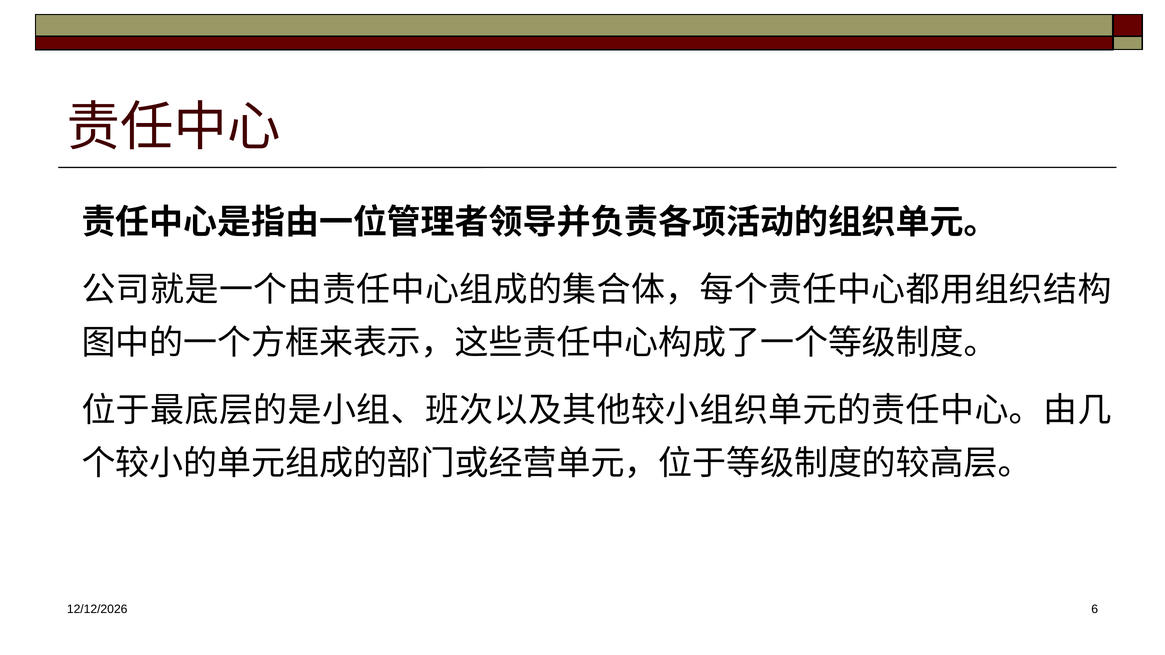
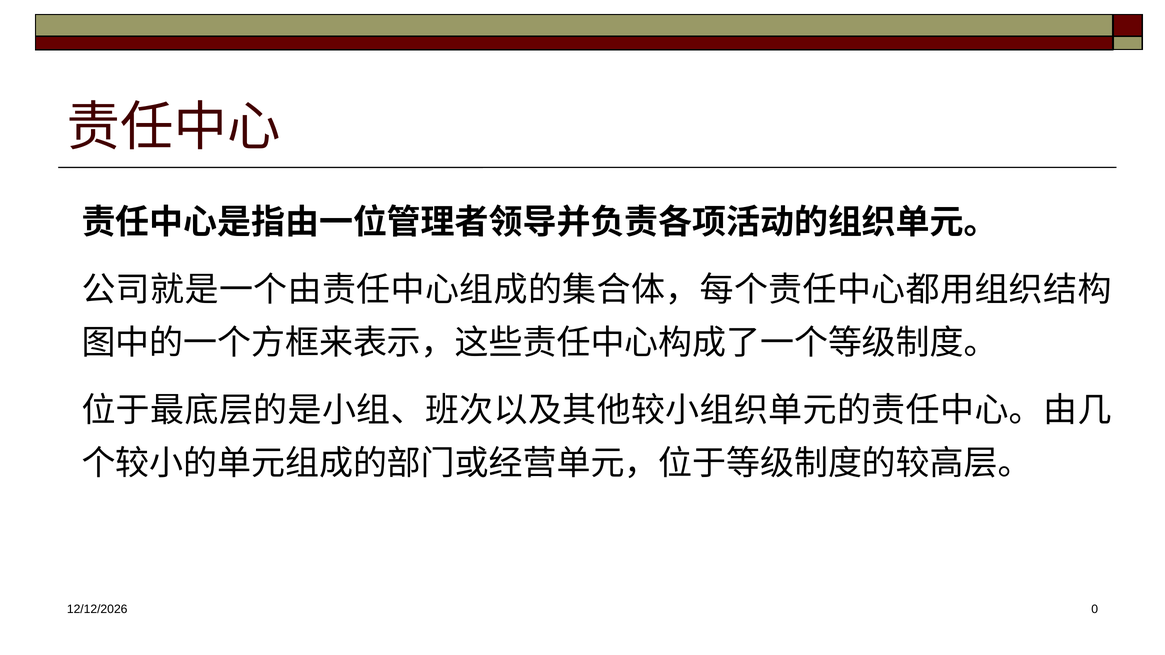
6: 6 -> 0
